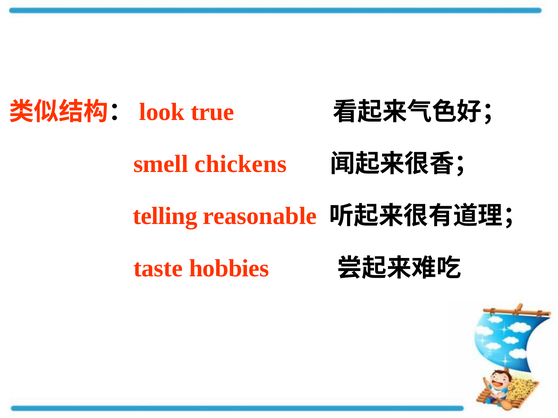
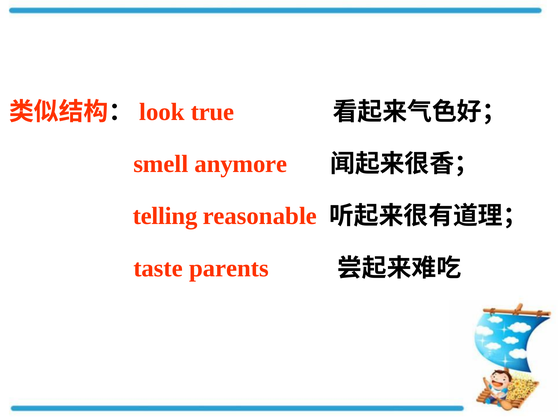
chickens: chickens -> anymore
hobbies: hobbies -> parents
